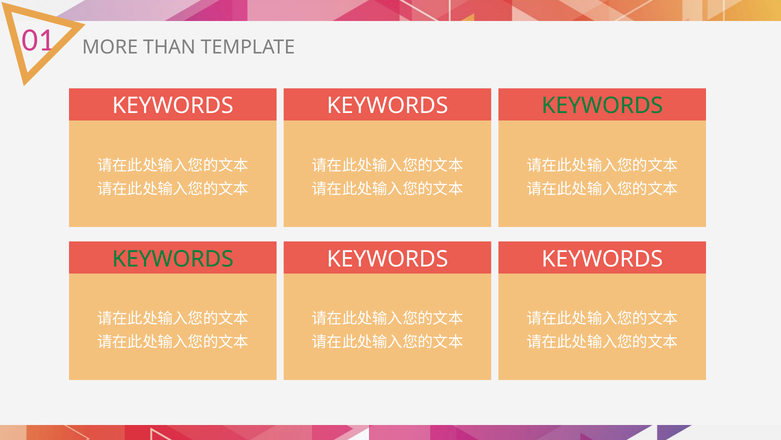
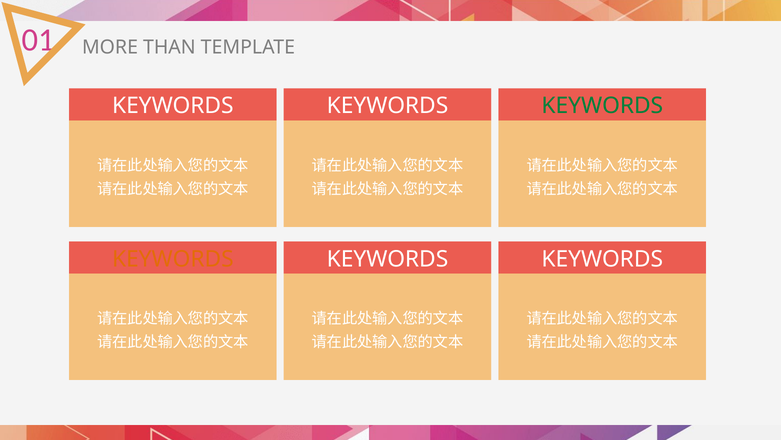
KEYWORDS at (173, 259) colour: green -> orange
